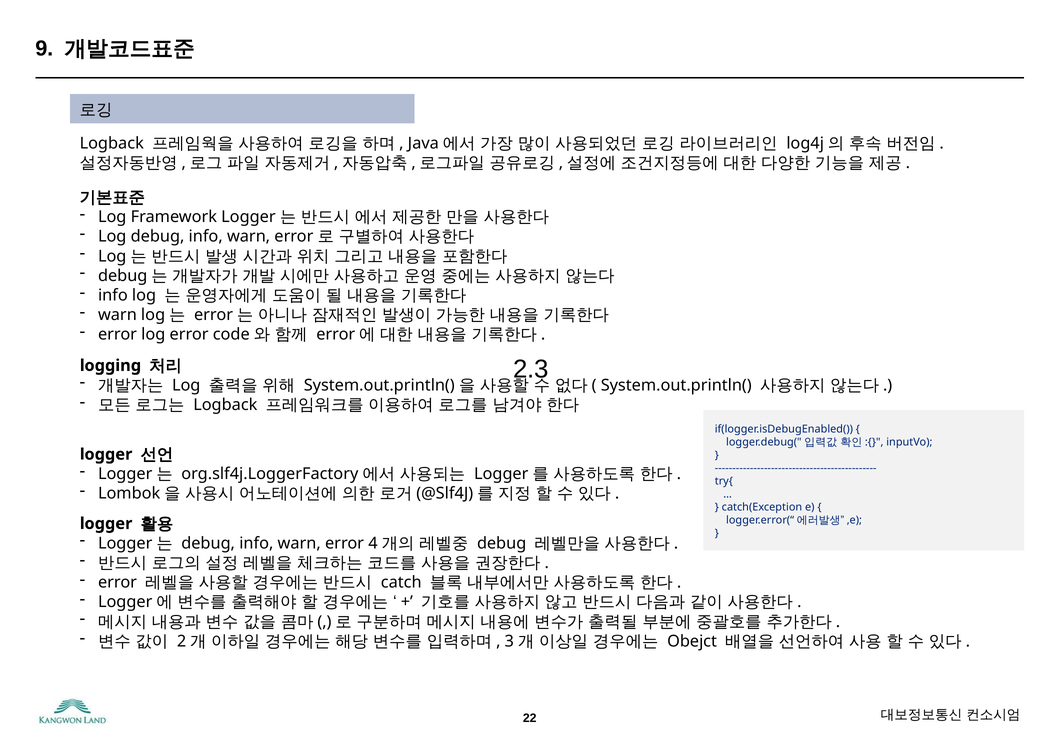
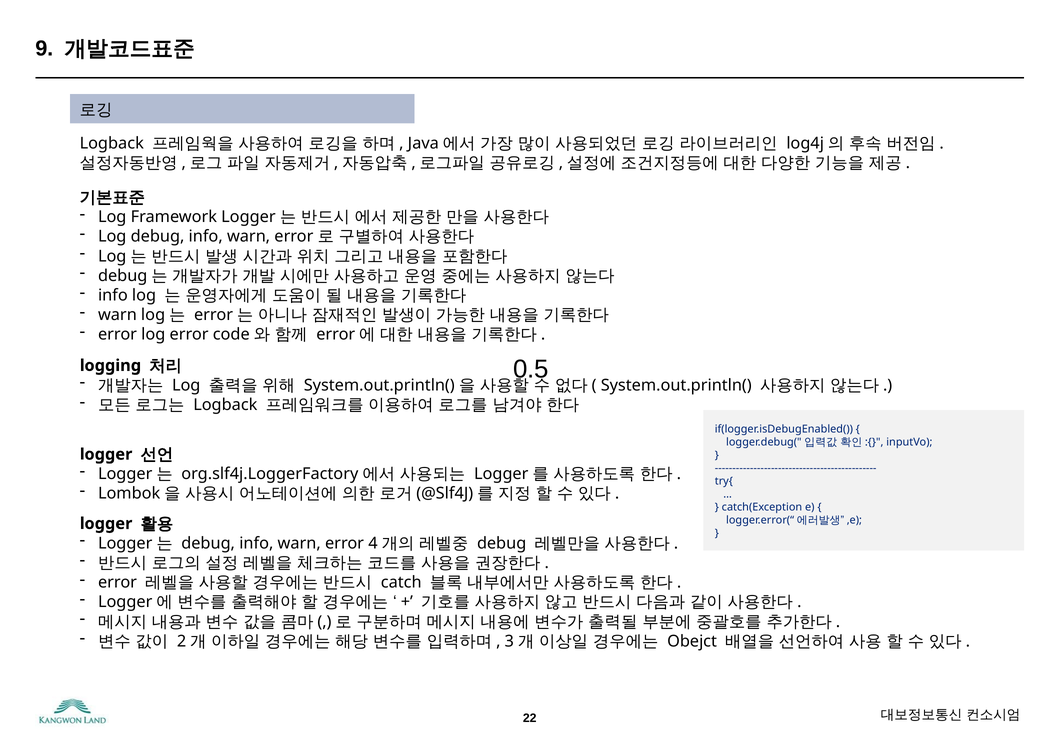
2.3: 2.3 -> 0.5
